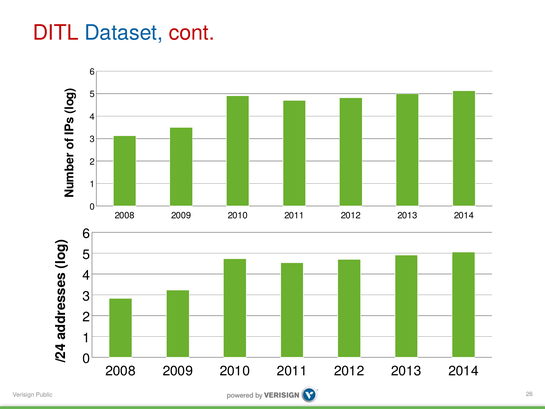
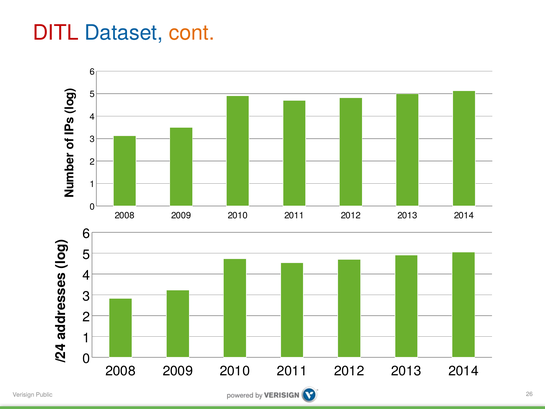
cont colour: red -> orange
